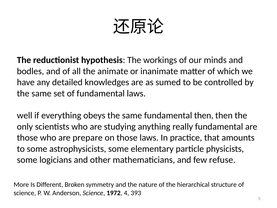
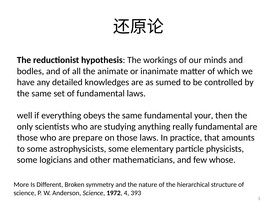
fundamental then: then -> your
refuse: refuse -> whose
